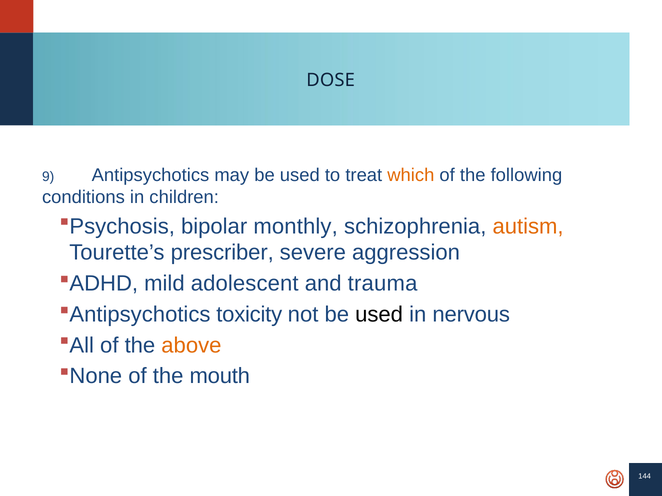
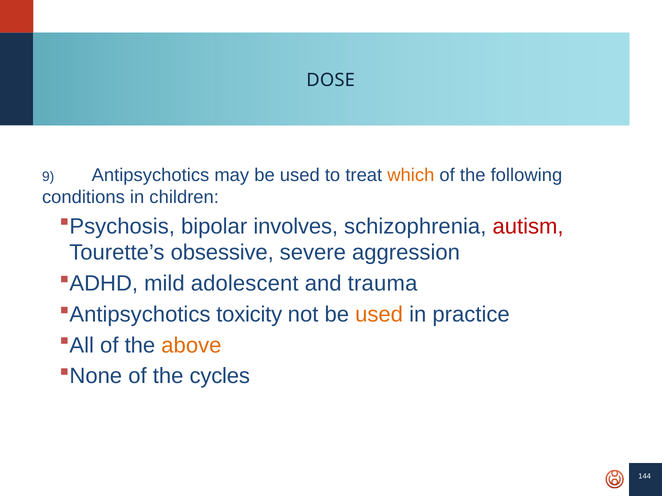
monthly: monthly -> involves
autism colour: orange -> red
prescriber: prescriber -> obsessive
used at (379, 315) colour: black -> orange
nervous: nervous -> practice
mouth: mouth -> cycles
